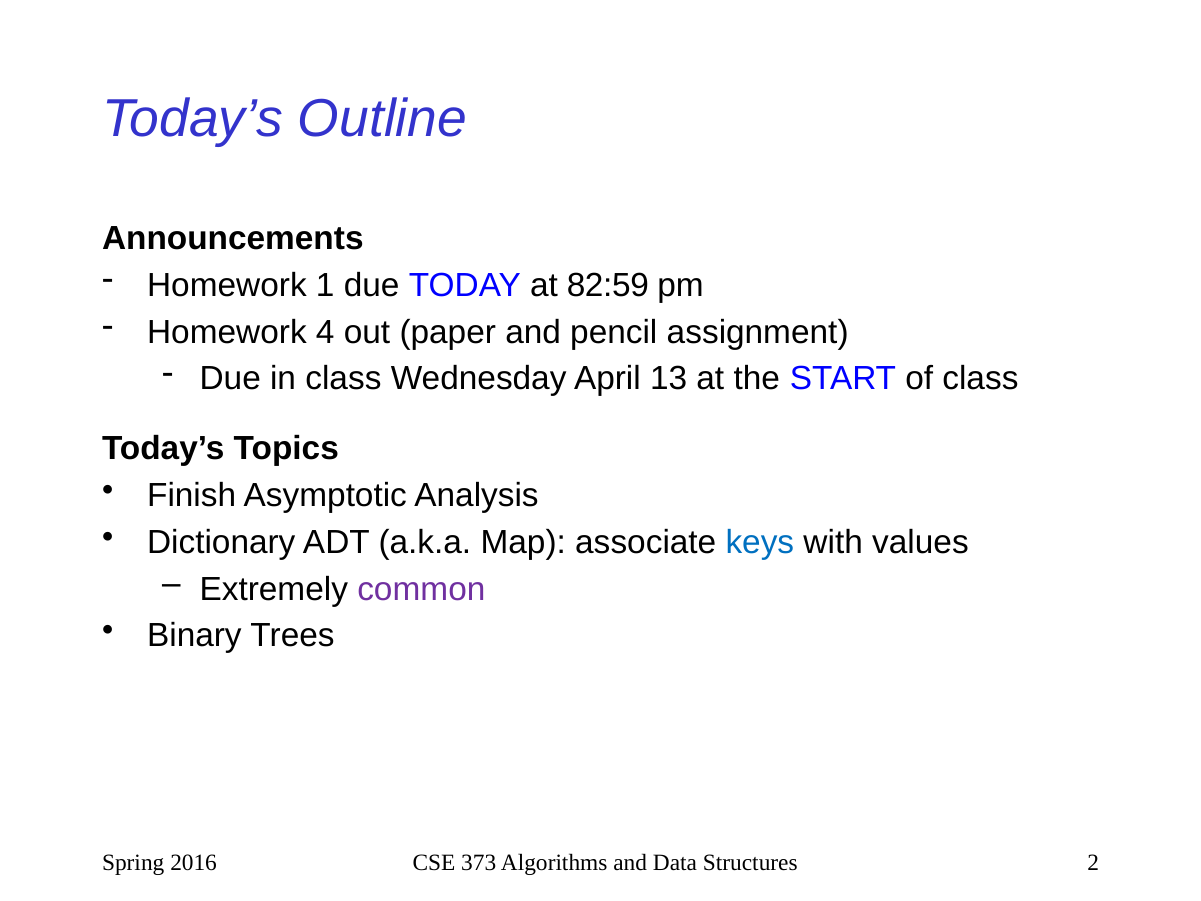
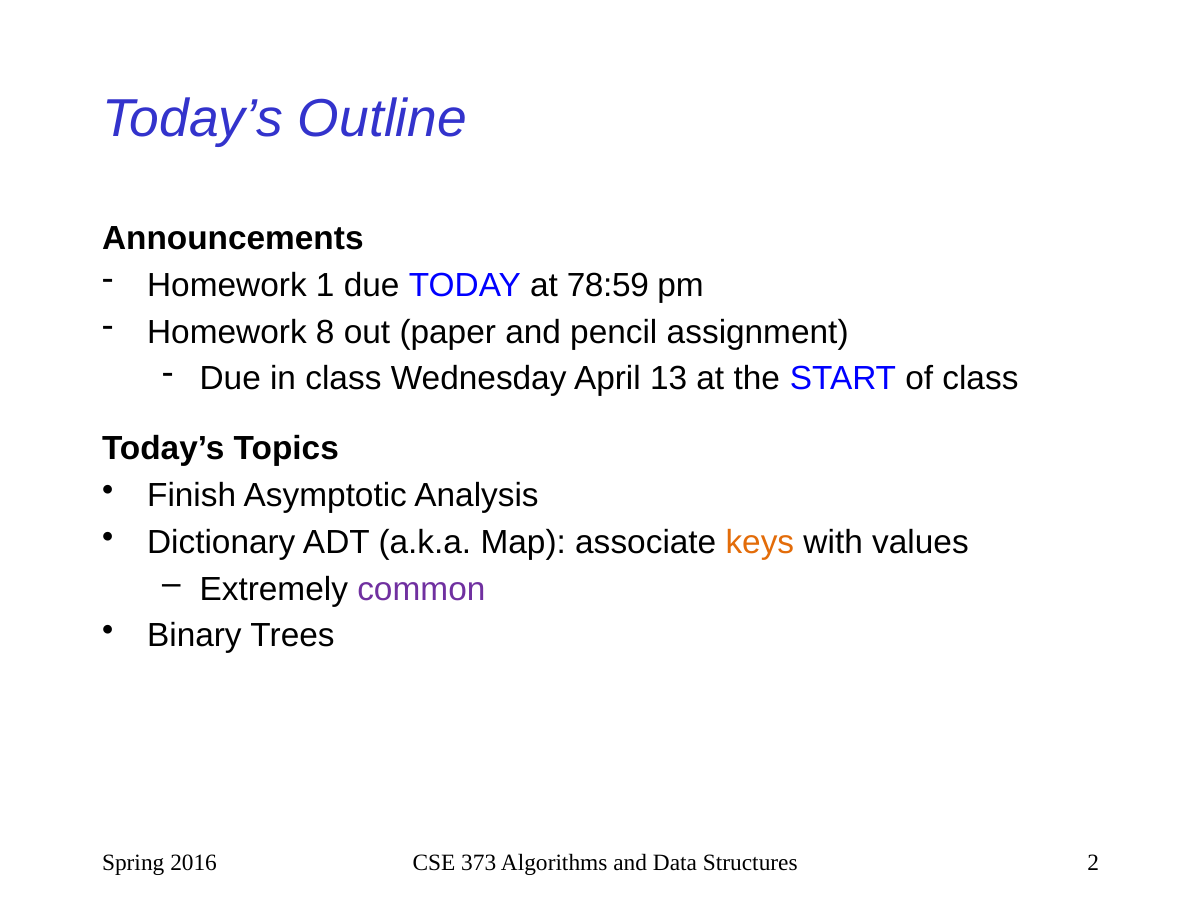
82:59: 82:59 -> 78:59
4: 4 -> 8
keys colour: blue -> orange
